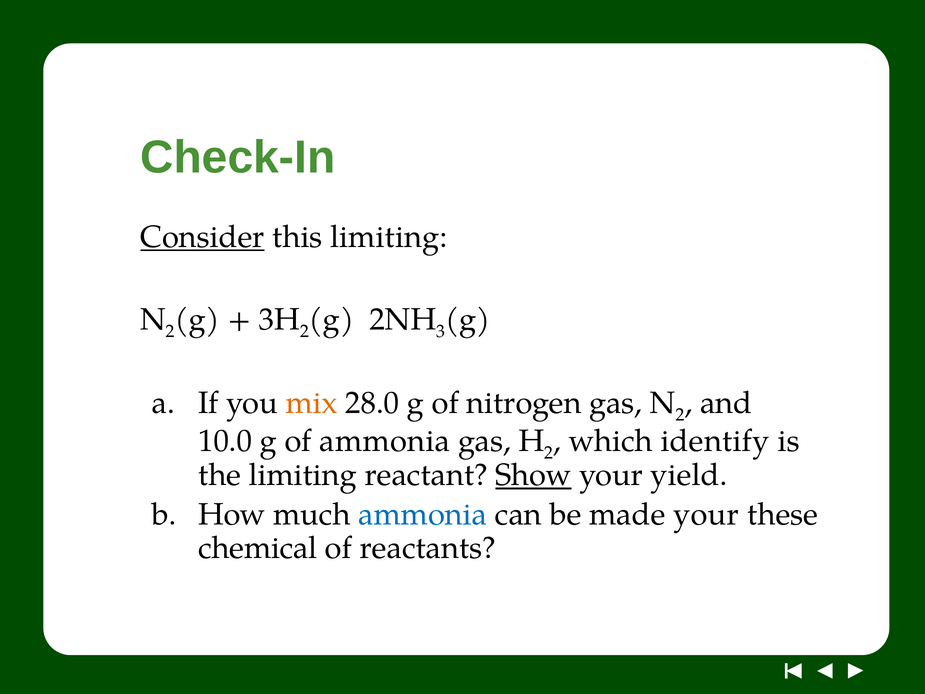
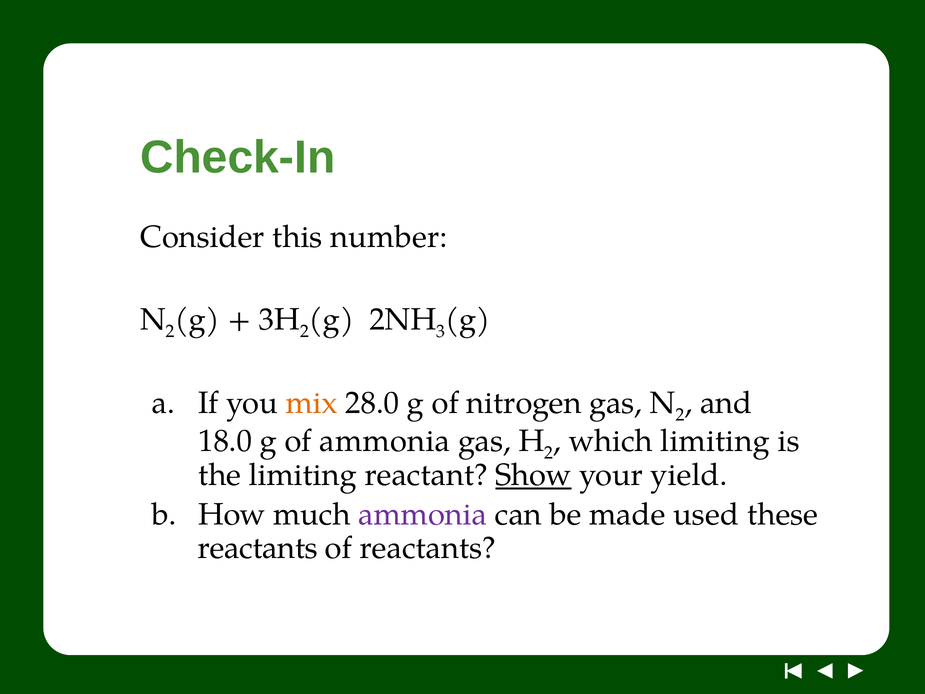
Consider underline: present -> none
this limiting: limiting -> number
10.0: 10.0 -> 18.0
which identify: identify -> limiting
ammonia at (423, 514) colour: blue -> purple
made your: your -> used
chemical at (258, 548): chemical -> reactants
